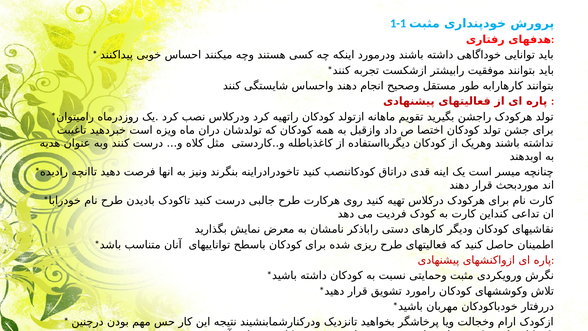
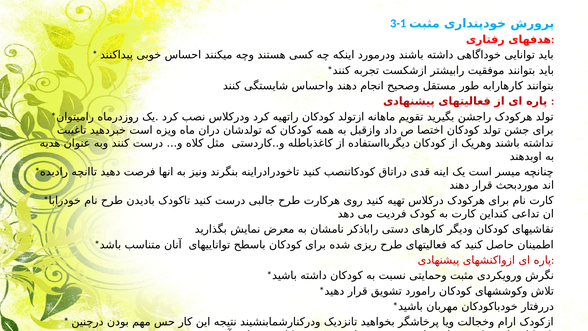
1-1: 1-1 -> 3-1
